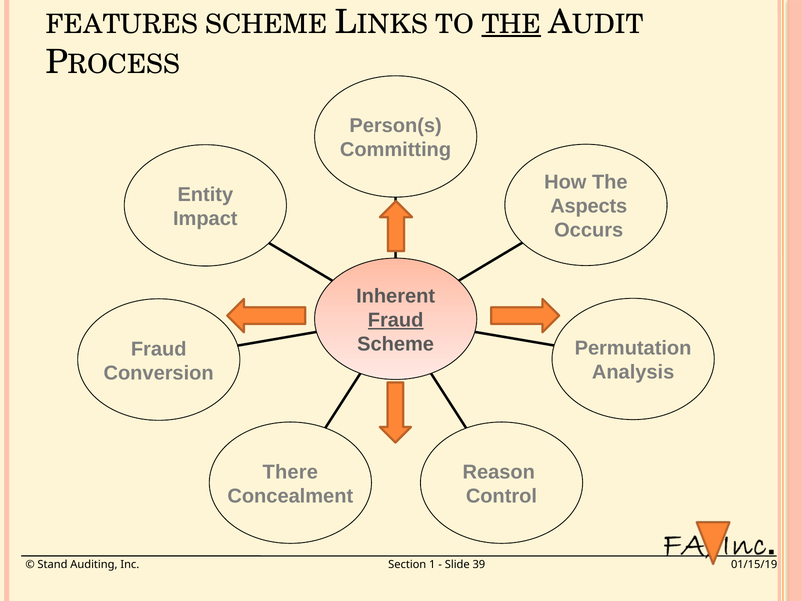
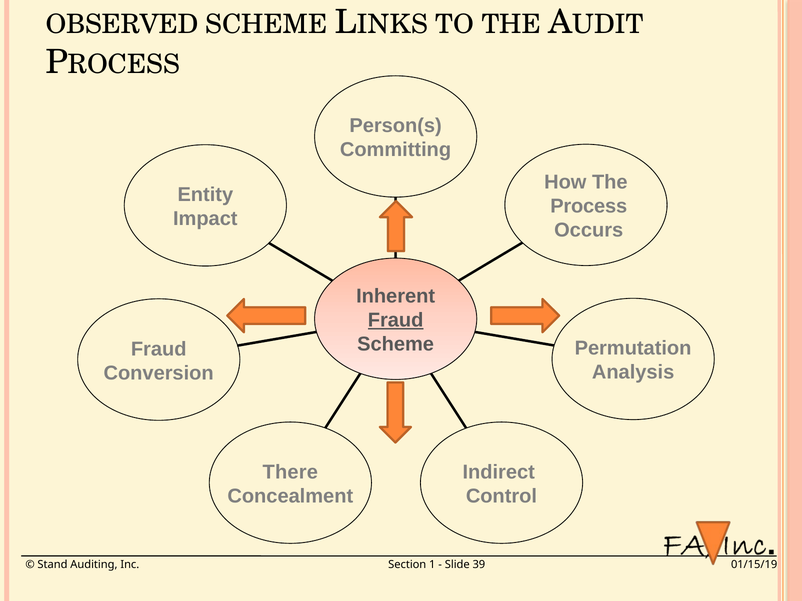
FEATURES: FEATURES -> OBSERVED
THE at (511, 25) underline: present -> none
Aspects: Aspects -> Process
Reason: Reason -> Indirect
